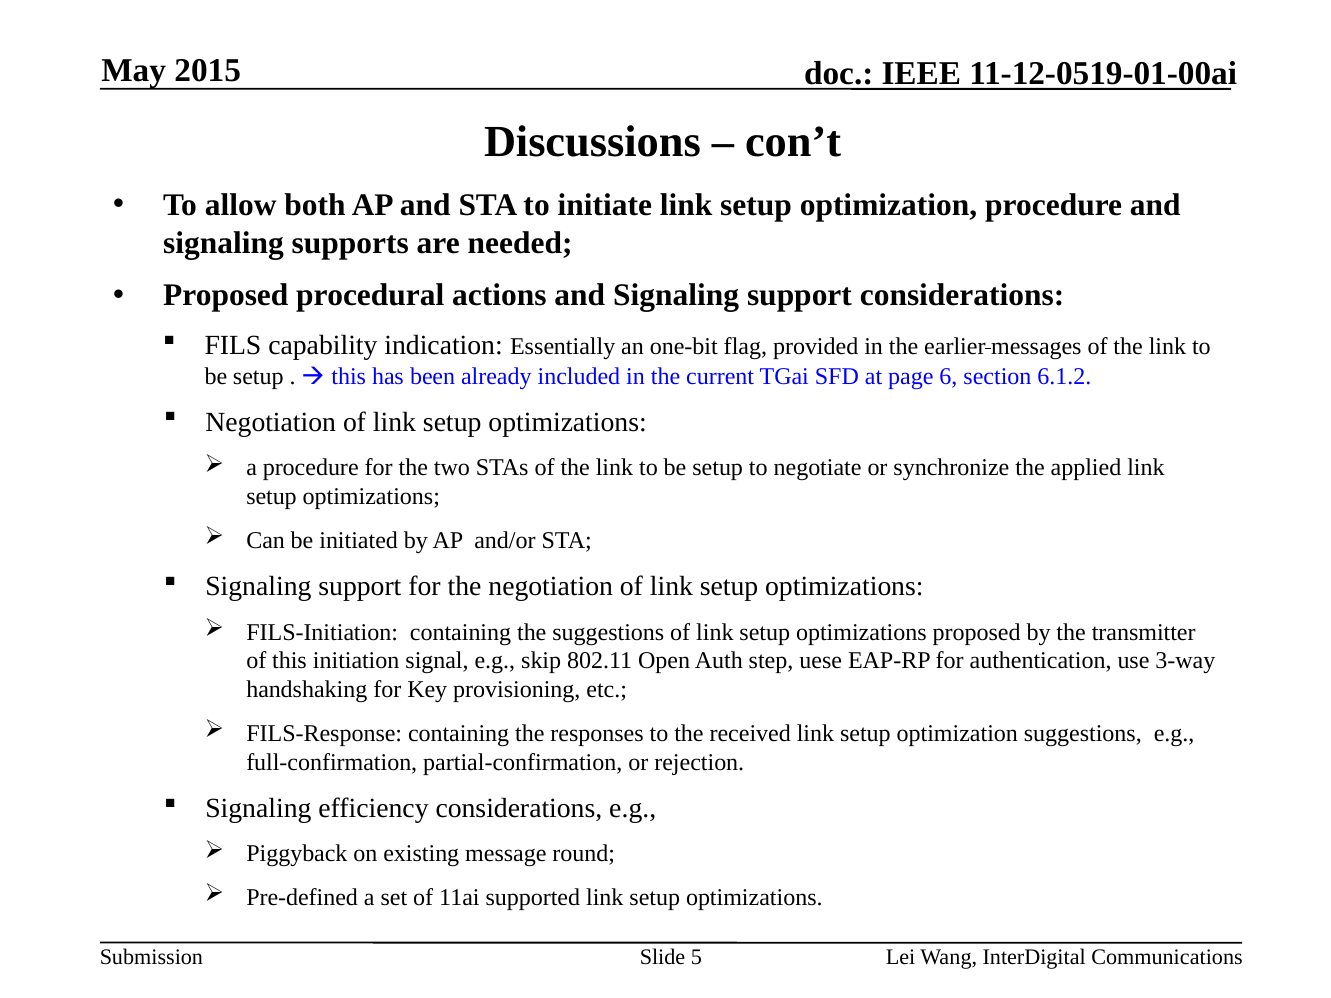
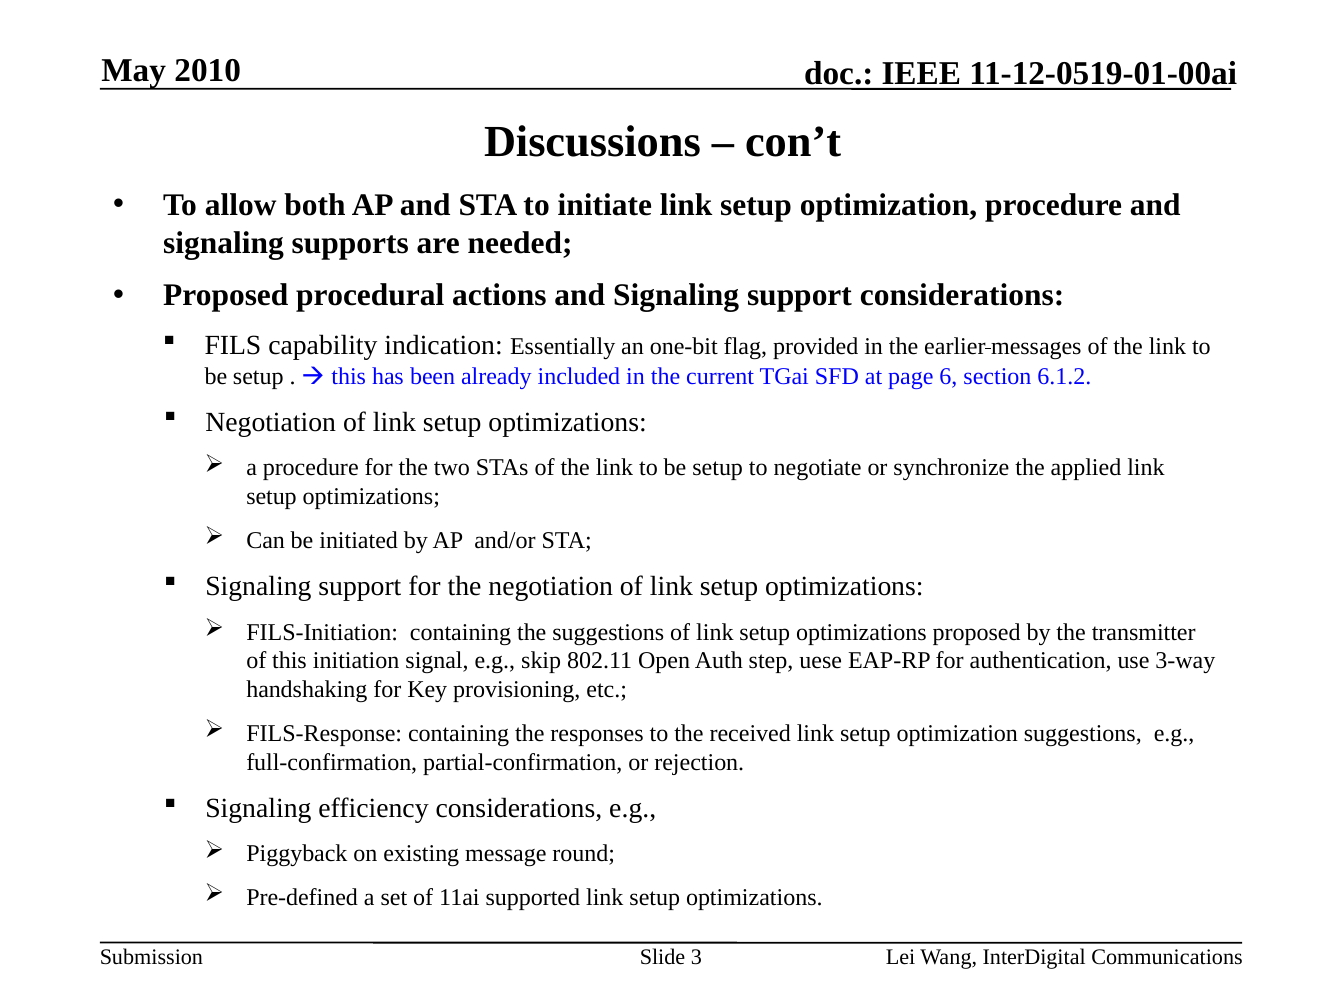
2015: 2015 -> 2010
5: 5 -> 3
